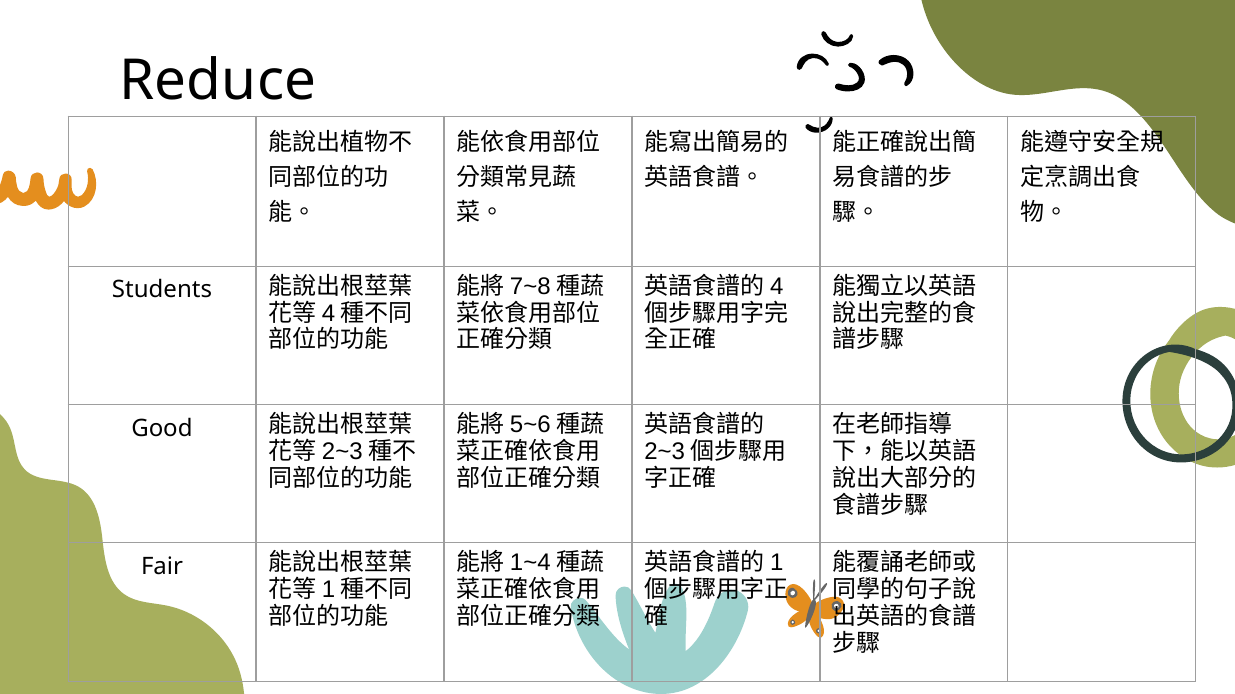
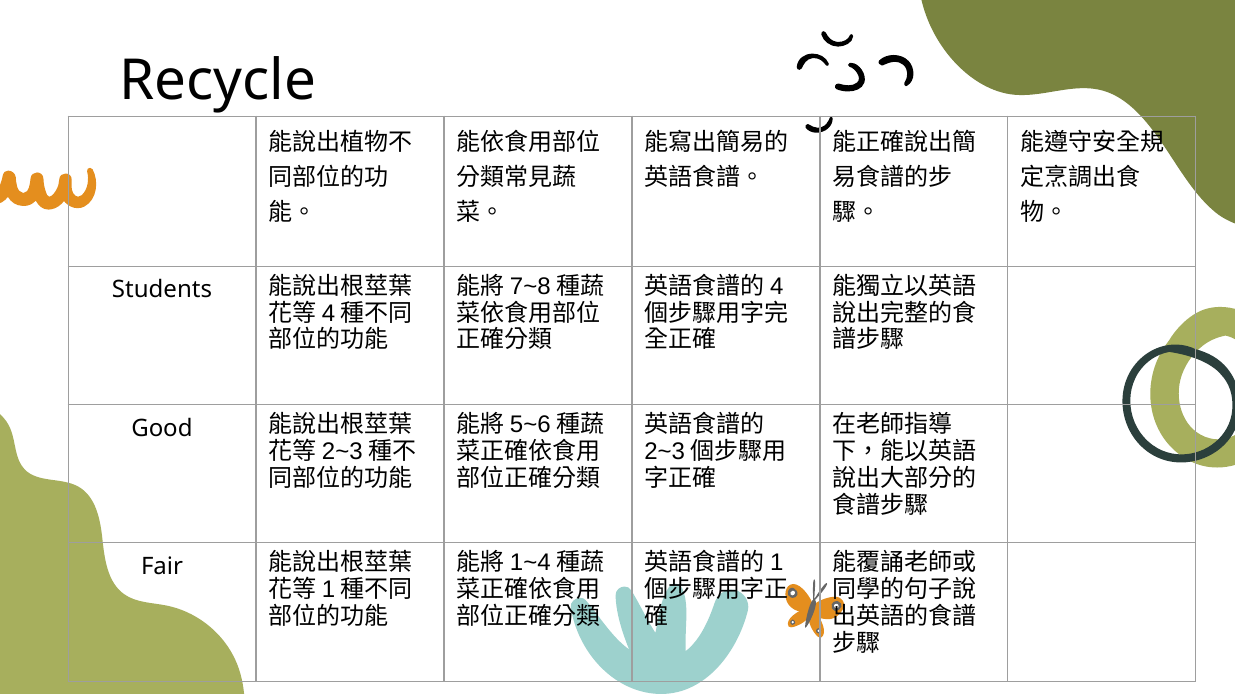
Reduce: Reduce -> Recycle
